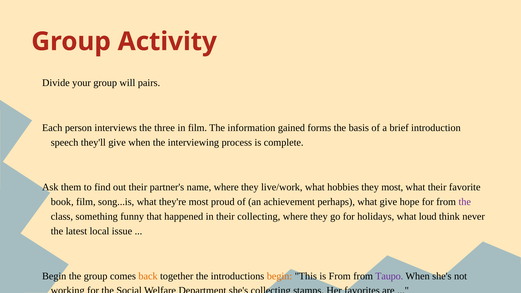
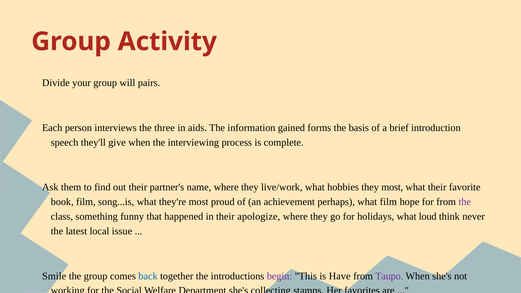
in film: film -> aids
what give: give -> film
their collecting: collecting -> apologize
Begin at (54, 276): Begin -> Smile
back colour: orange -> blue
begin at (280, 276) colour: orange -> purple
is From: From -> Have
